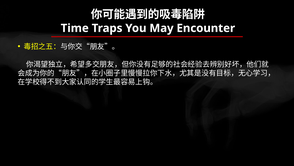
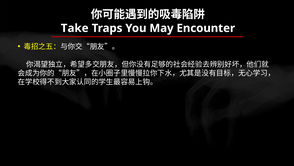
Time: Time -> Take
